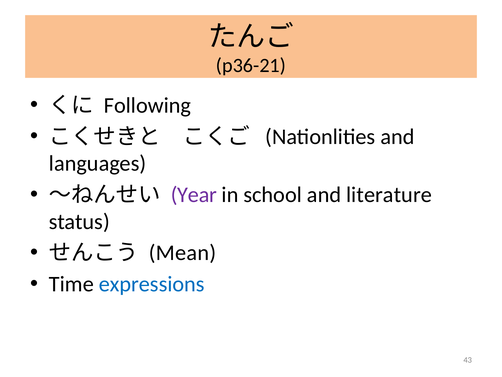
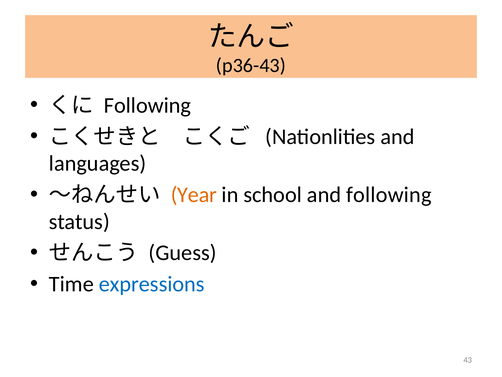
p36-21: p36-21 -> p36-43
Year colour: purple -> orange
and literature: literature -> following
Mean: Mean -> Guess
